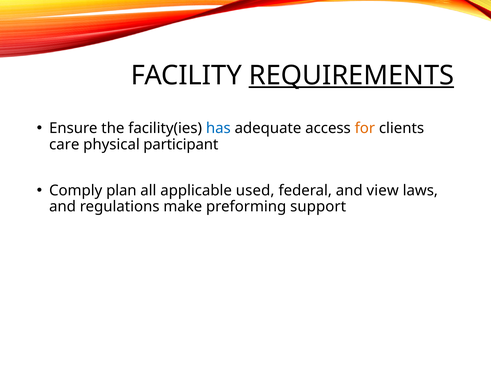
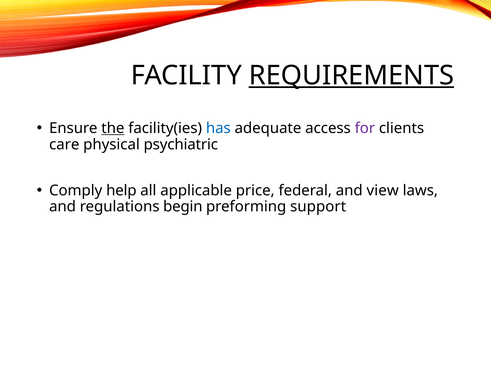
the underline: none -> present
for colour: orange -> purple
participant: participant -> psychiatric
plan: plan -> help
used: used -> price
make: make -> begin
